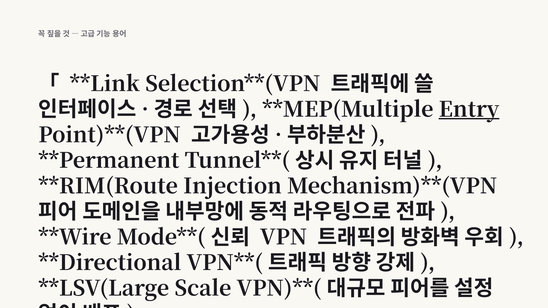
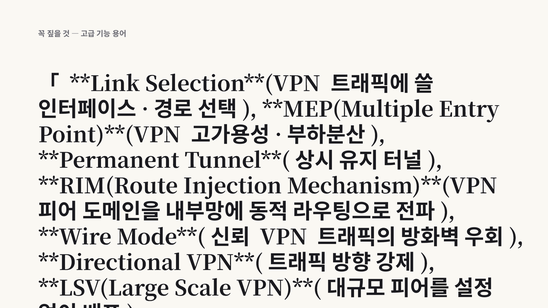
Entry underline: present -> none
